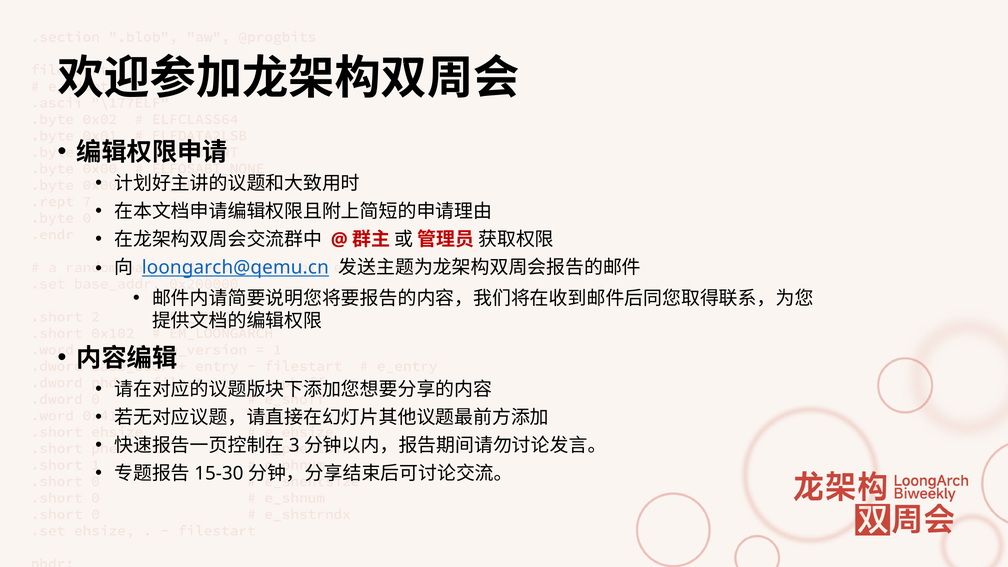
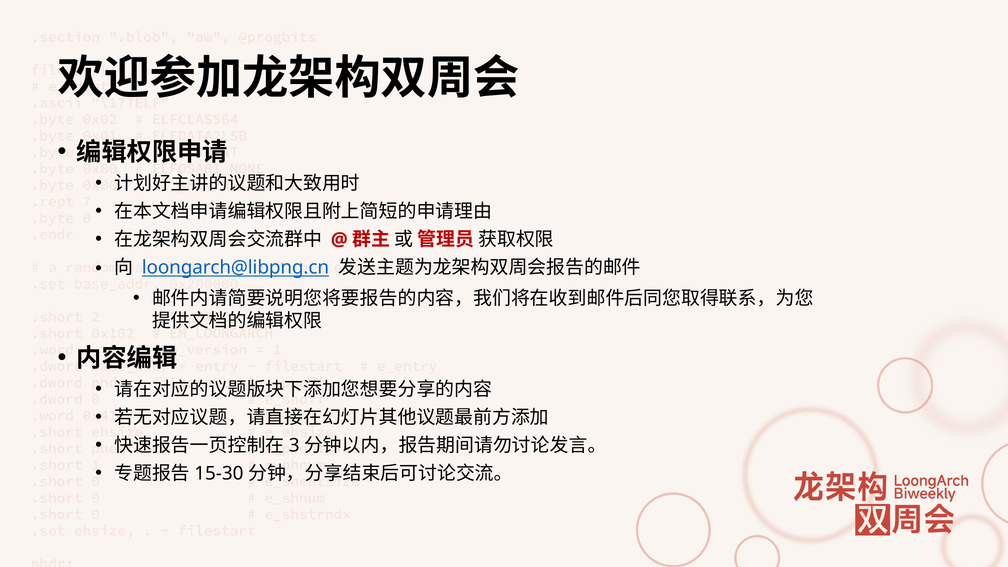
loongarch@qemu.cn: loongarch@qemu.cn -> loongarch@libpng.cn
